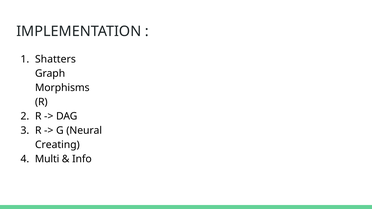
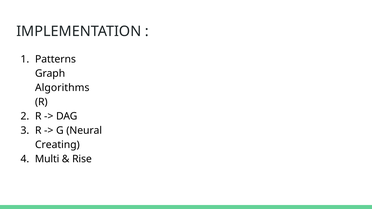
Shatters: Shatters -> Patterns
Morphisms: Morphisms -> Algorithms
Info: Info -> Rise
